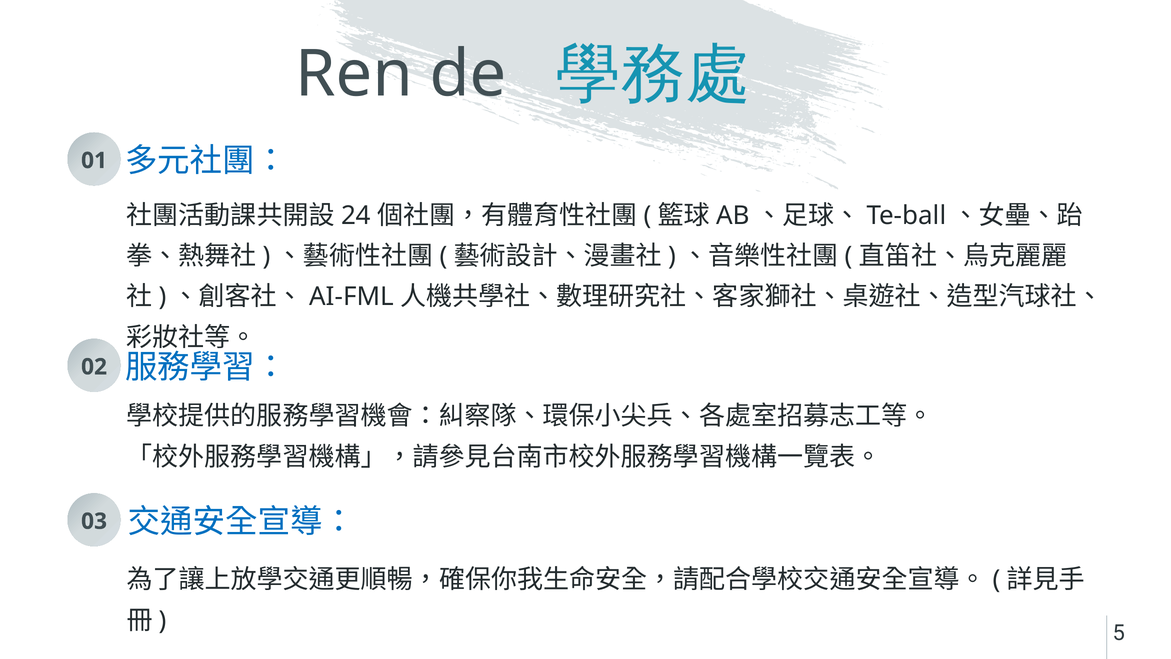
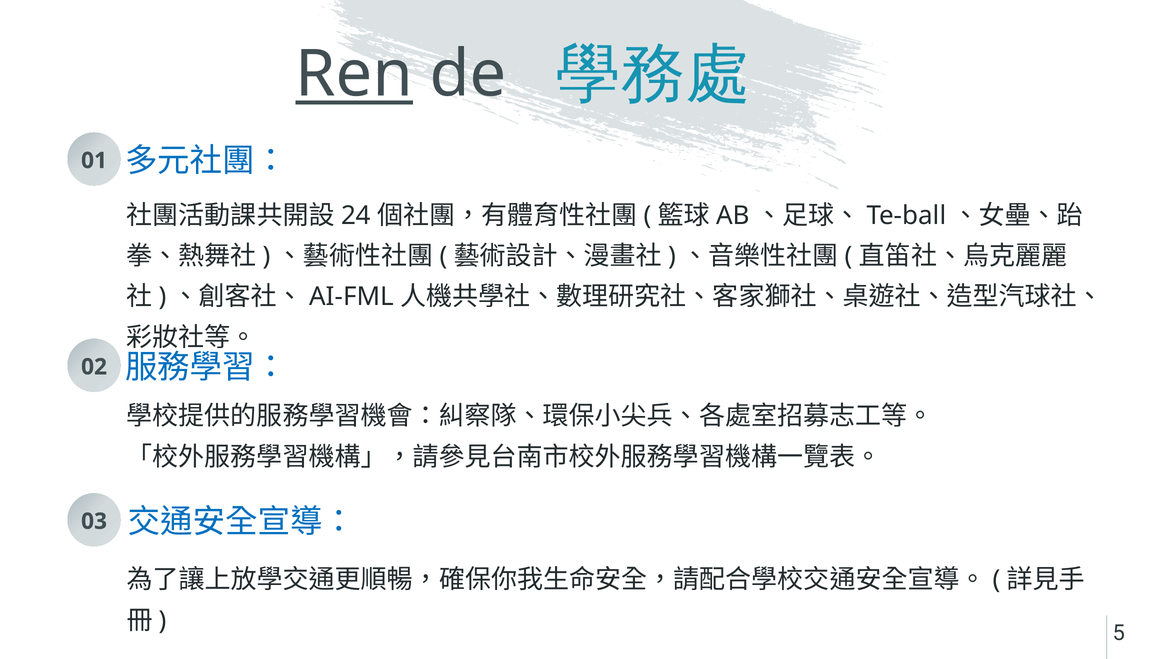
Ren underline: none -> present
